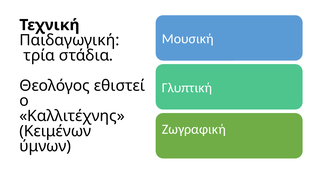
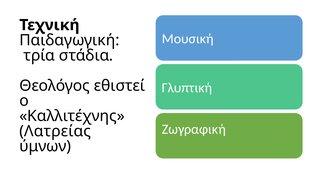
Κειμένων: Κειμένων -> Λατρείας
